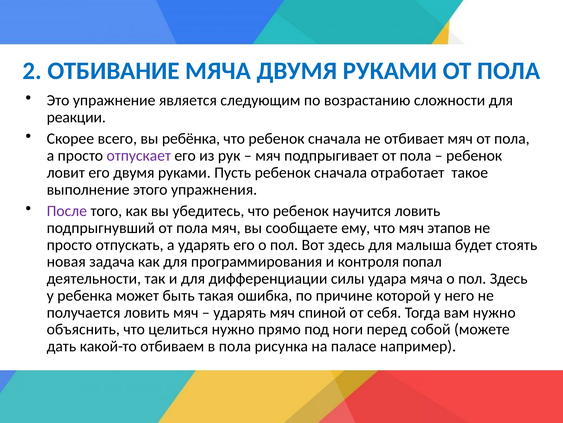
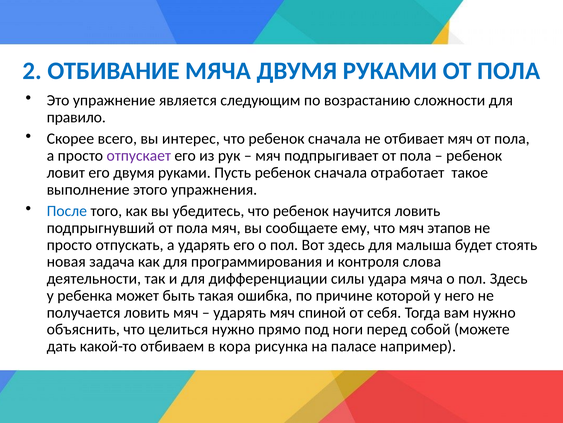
реакции: реакции -> правило
ребёнка: ребёнка -> интерес
После colour: purple -> blue
попал: попал -> слова
в пола: пола -> кора
